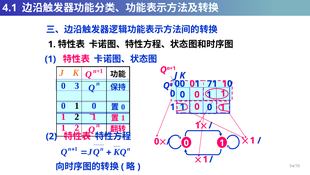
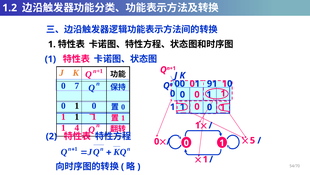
4.1: 4.1 -> 1.2
3: 3 -> 7
71: 71 -> 91
2 at (77, 116): 2 -> 1
2 at (77, 127): 2 -> 4
1 at (252, 140): 1 -> 5
